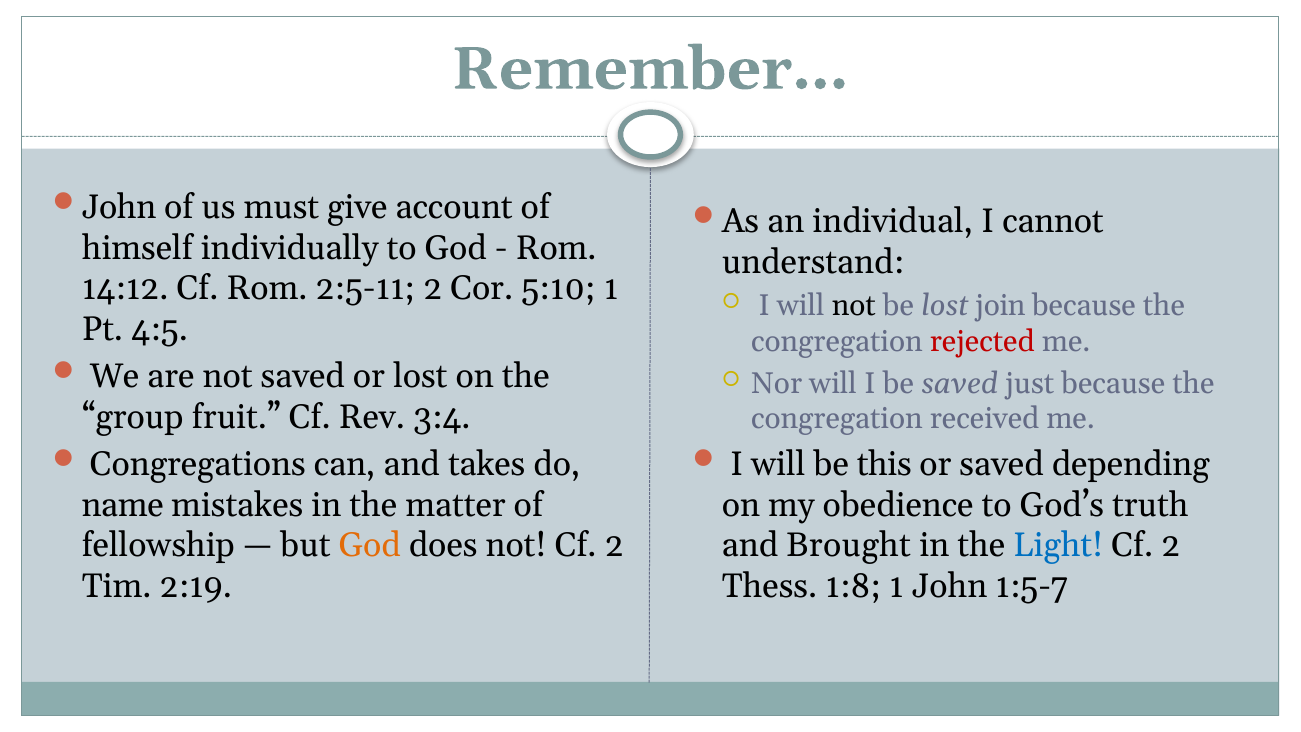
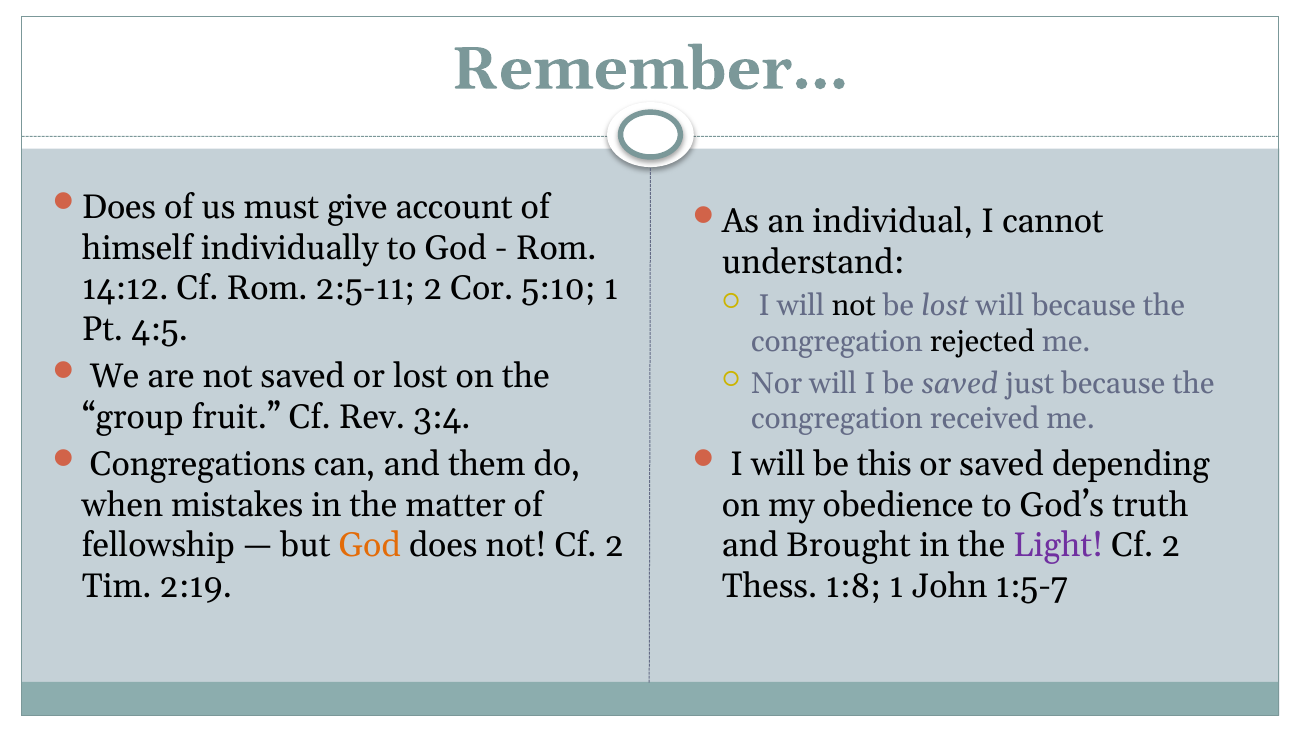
John at (119, 207): John -> Does
lost join: join -> will
rejected colour: red -> black
takes: takes -> them
name: name -> when
Light colour: blue -> purple
